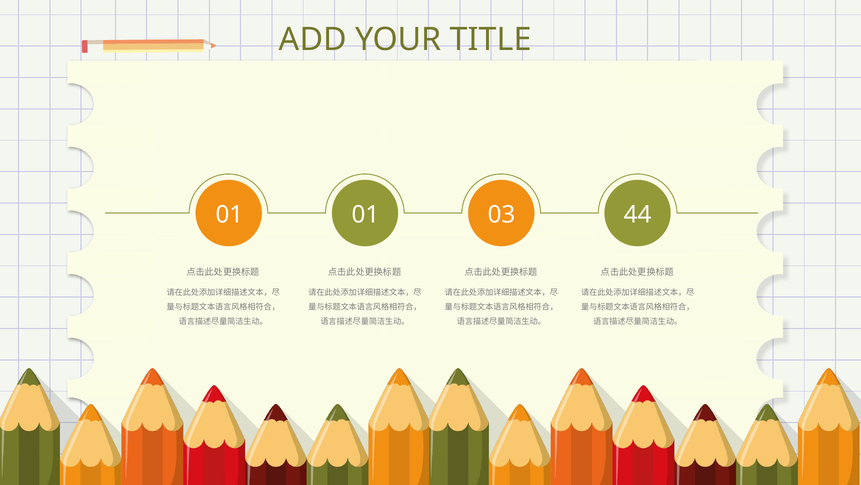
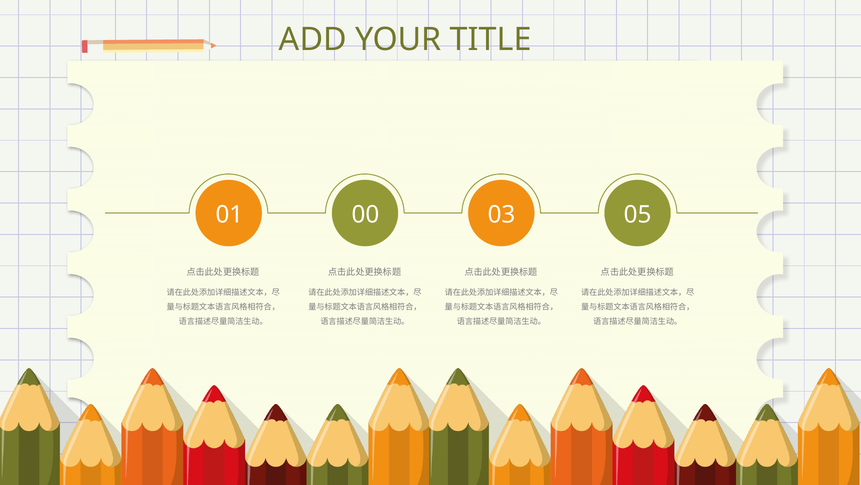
01 01: 01 -> 00
44: 44 -> 05
